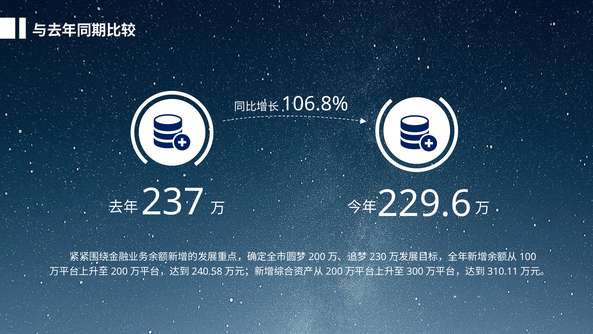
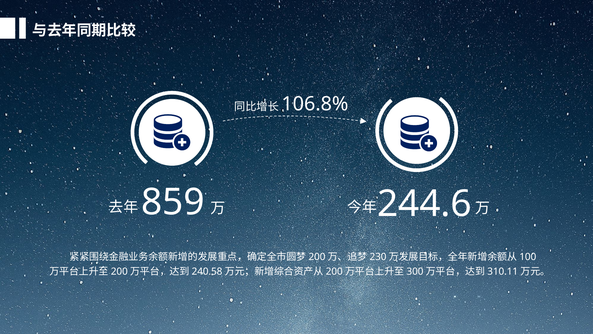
237: 237 -> 859
229.6: 229.6 -> 244.6
